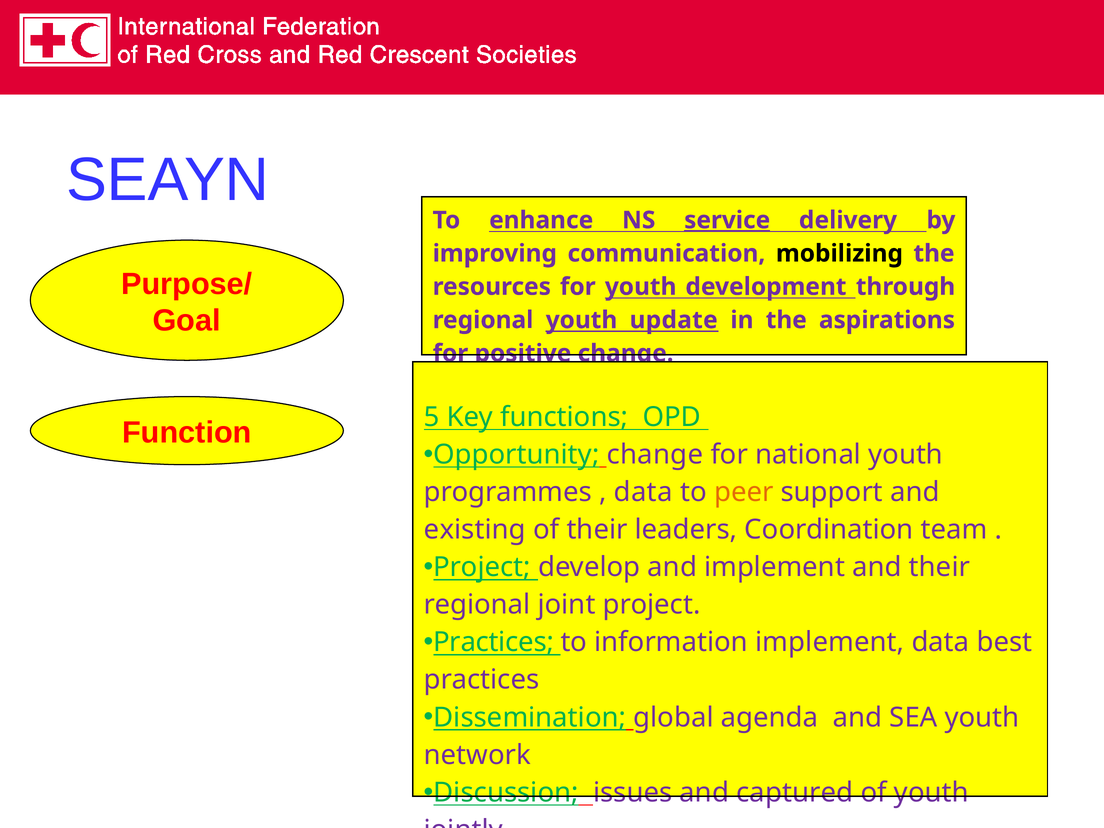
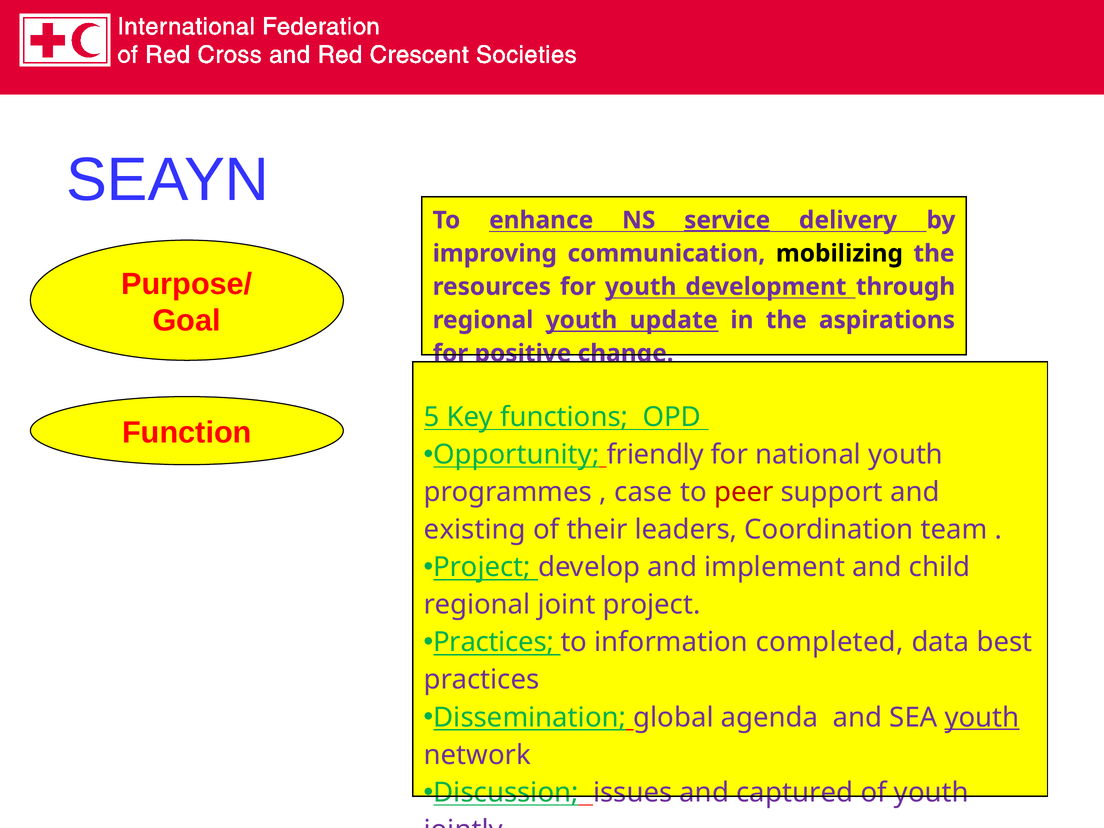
Opportunity change: change -> friendly
data at (643, 492): data -> case
peer colour: orange -> red
and their: their -> child
information implement: implement -> completed
youth at (982, 717) underline: none -> present
